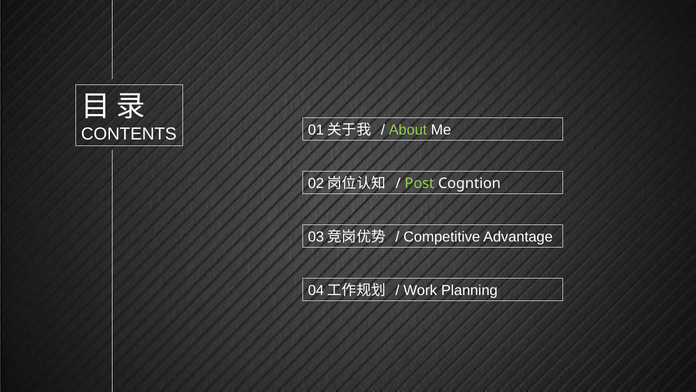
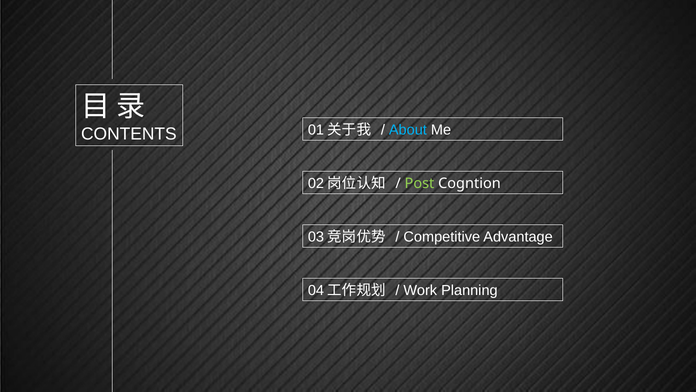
About colour: light green -> light blue
